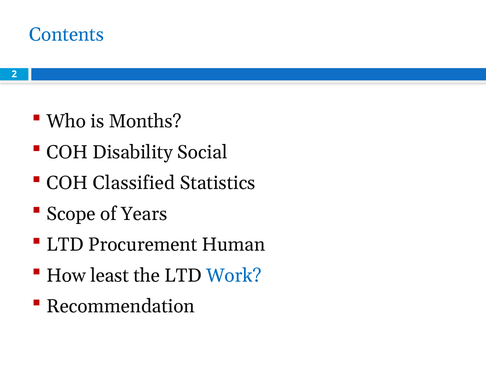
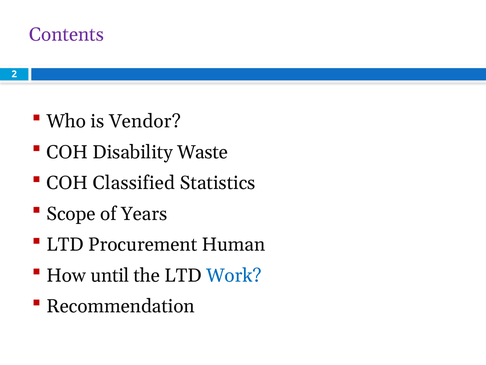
Contents colour: blue -> purple
Months: Months -> Vendor
Social: Social -> Waste
least: least -> until
